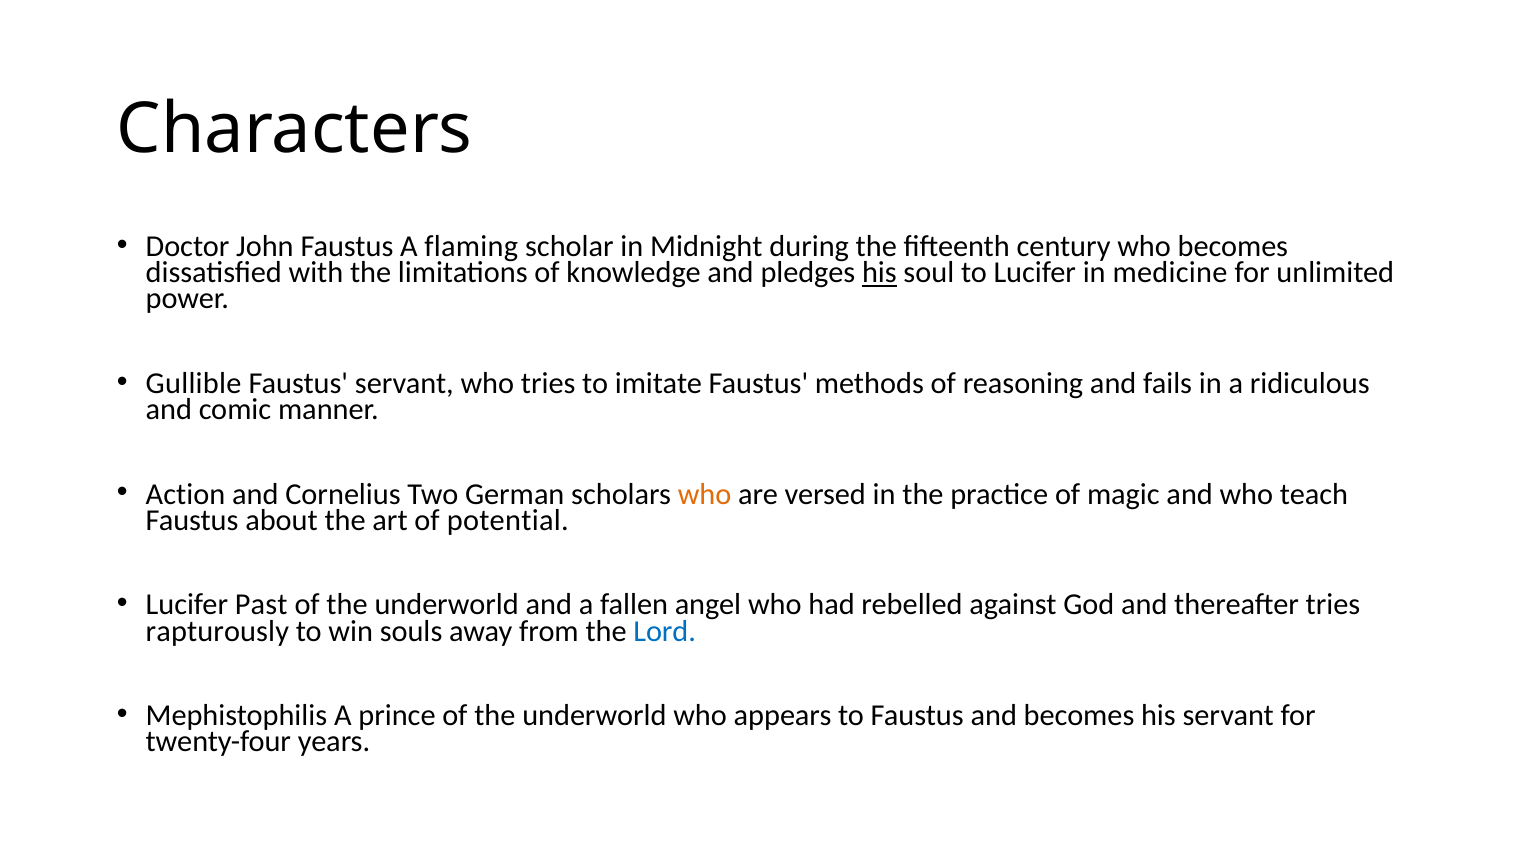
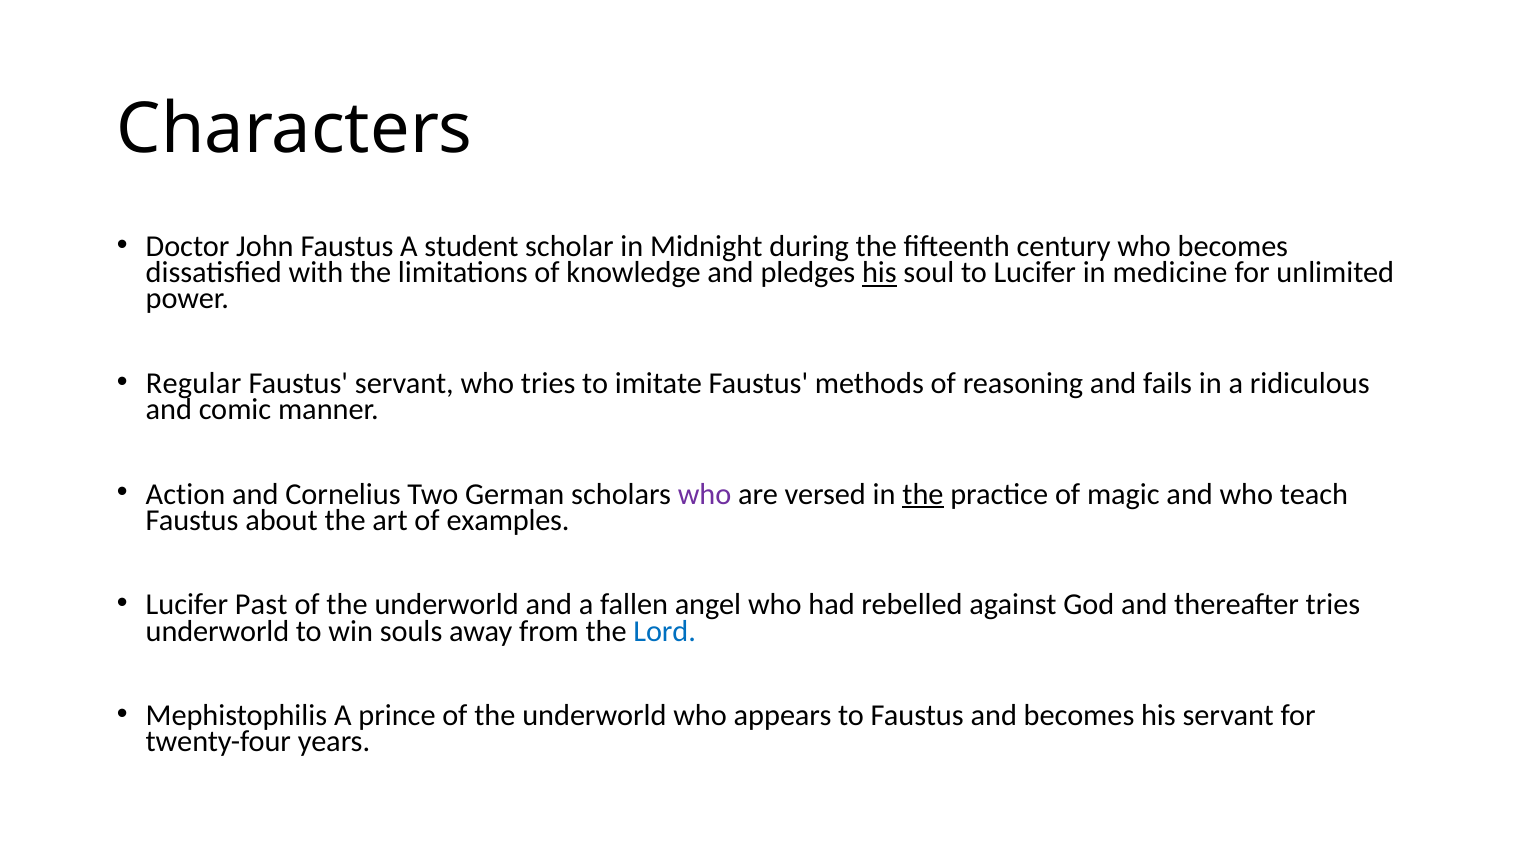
flaming: flaming -> student
Gullible: Gullible -> Regular
who at (705, 494) colour: orange -> purple
the at (923, 494) underline: none -> present
potential: potential -> examples
rapturously at (217, 631): rapturously -> underworld
